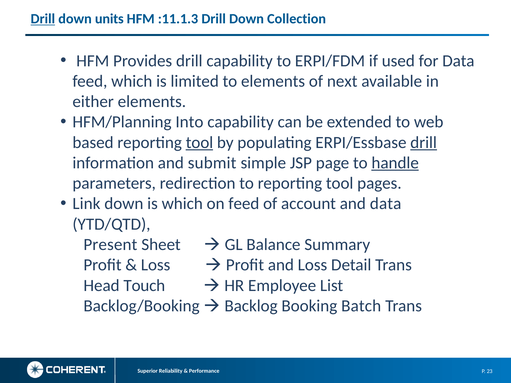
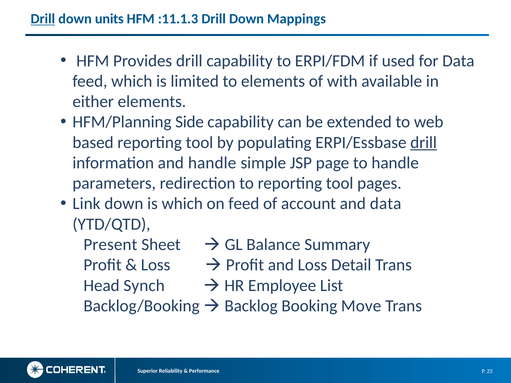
Collection: Collection -> Mappings
next: next -> with
Into: Into -> Side
tool at (199, 143) underline: present -> none
and submit: submit -> handle
handle at (395, 163) underline: present -> none
Touch: Touch -> Synch
Batch: Batch -> Move
